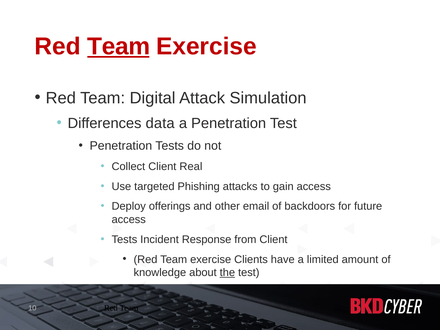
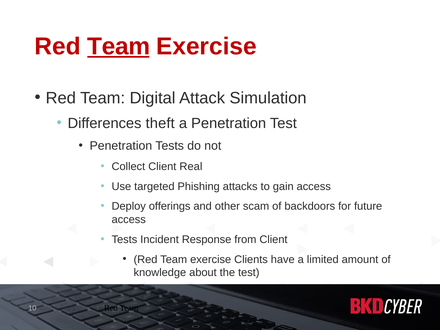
data: data -> theft
email: email -> scam
the underline: present -> none
